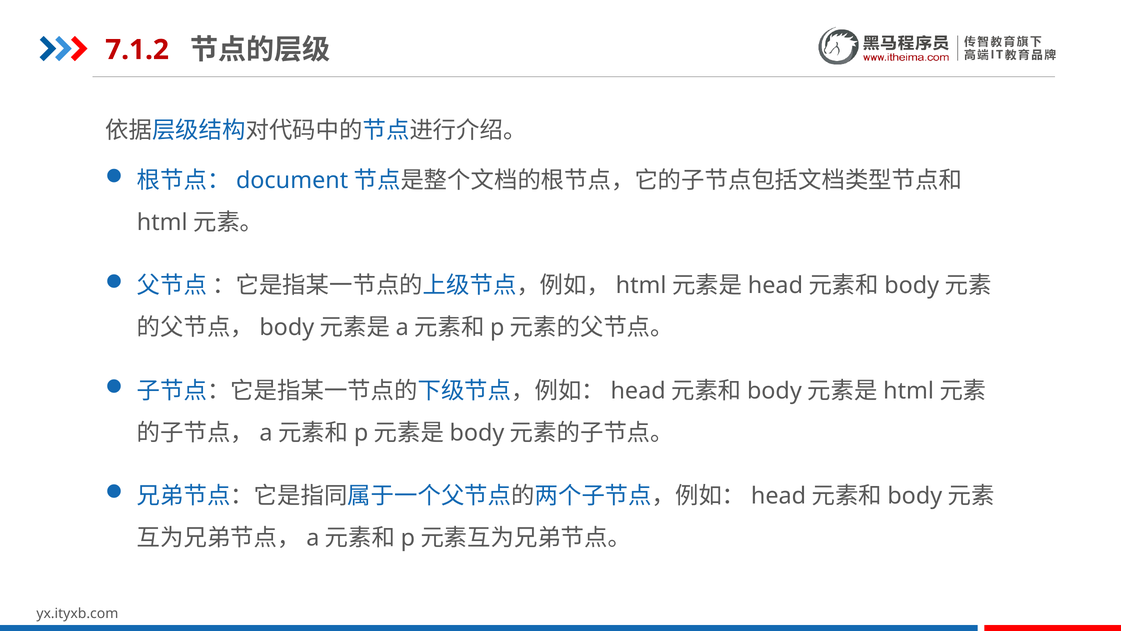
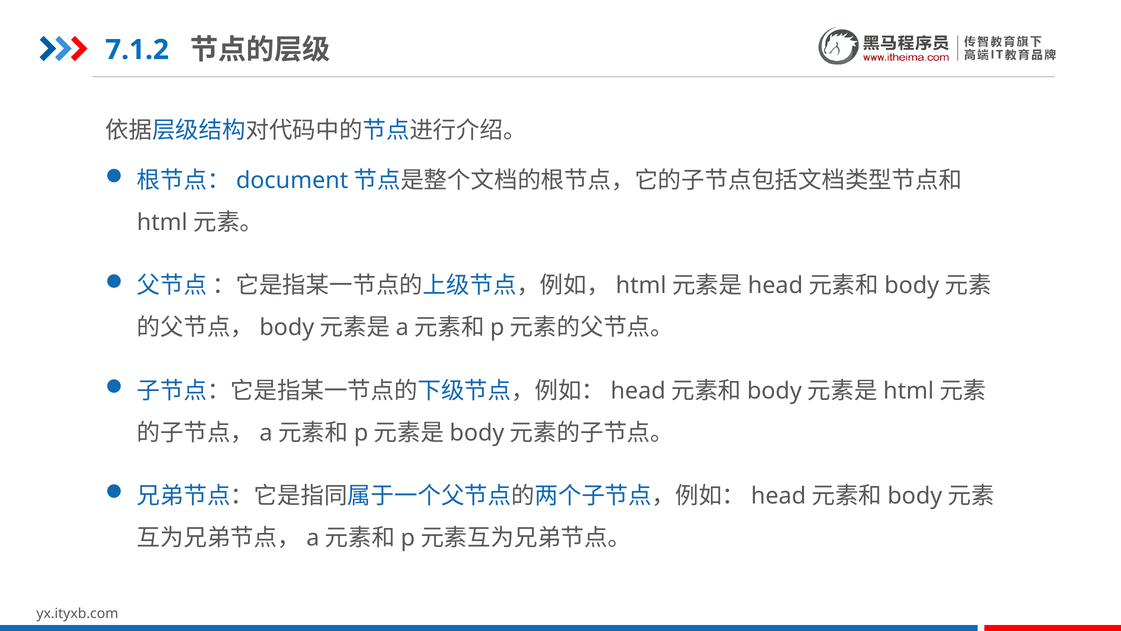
7.1.2 colour: red -> blue
